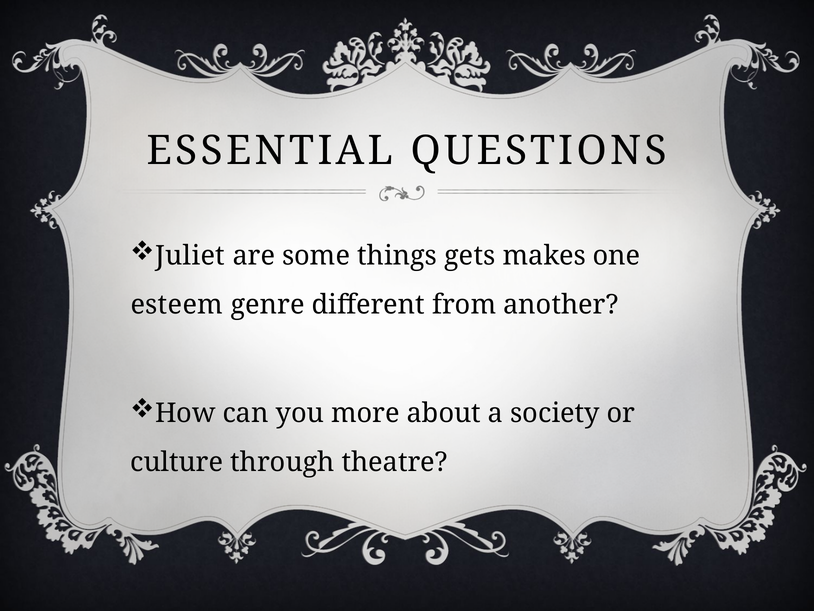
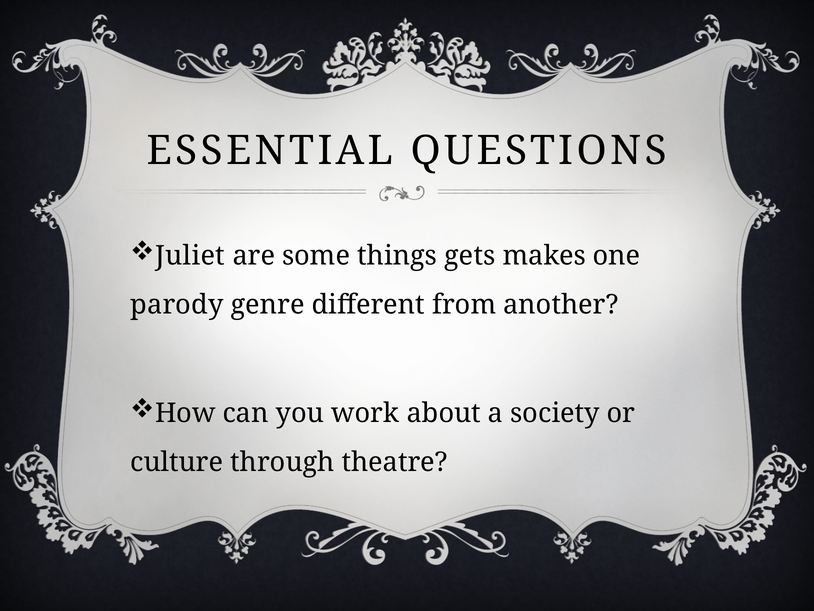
esteem: esteem -> parody
more: more -> work
